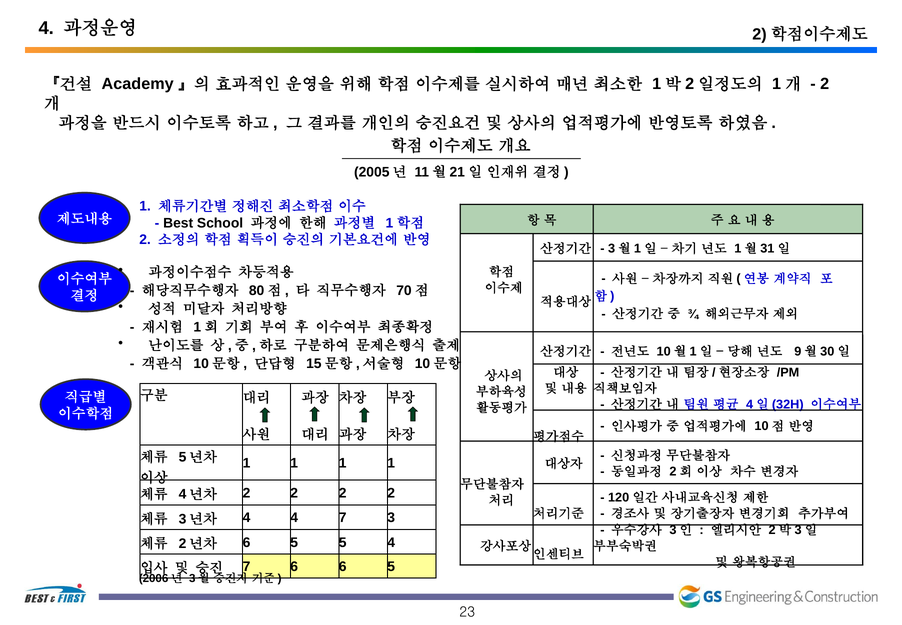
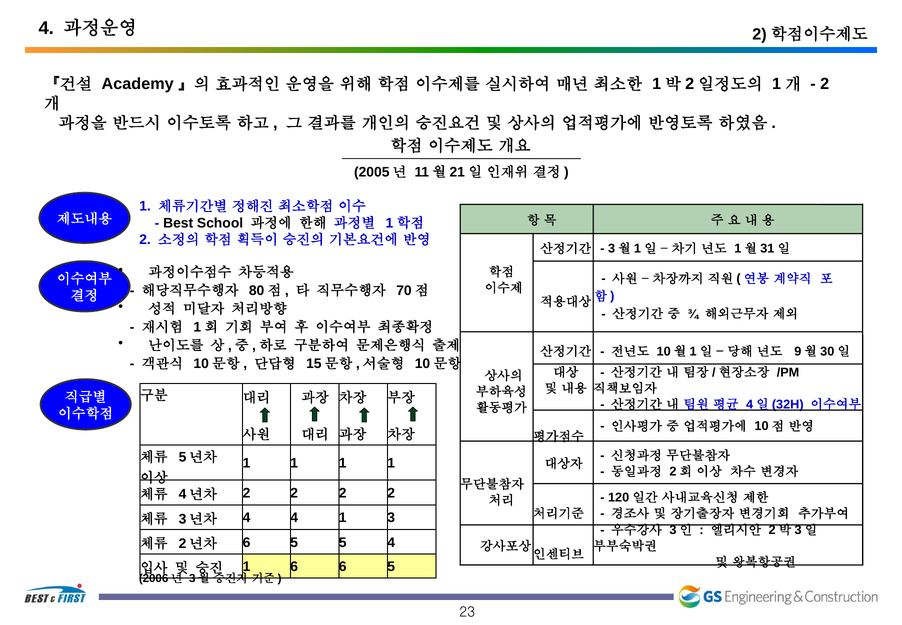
4 7: 7 -> 1
7 at (247, 566): 7 -> 1
